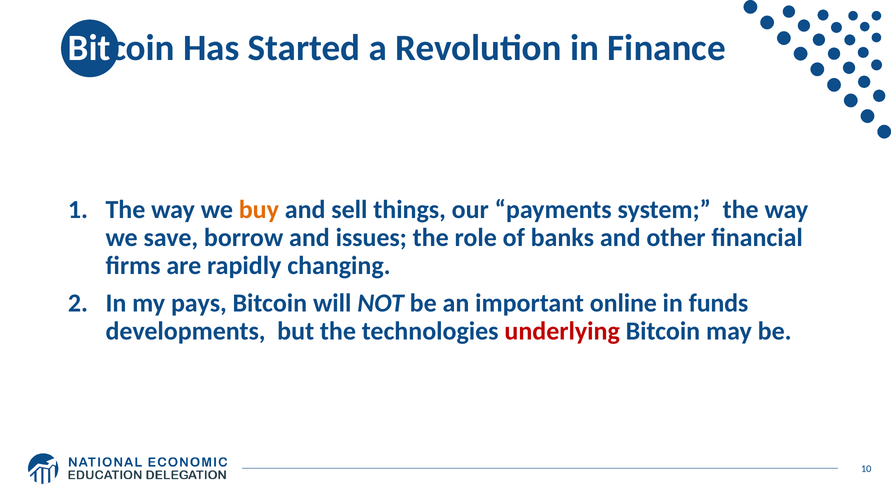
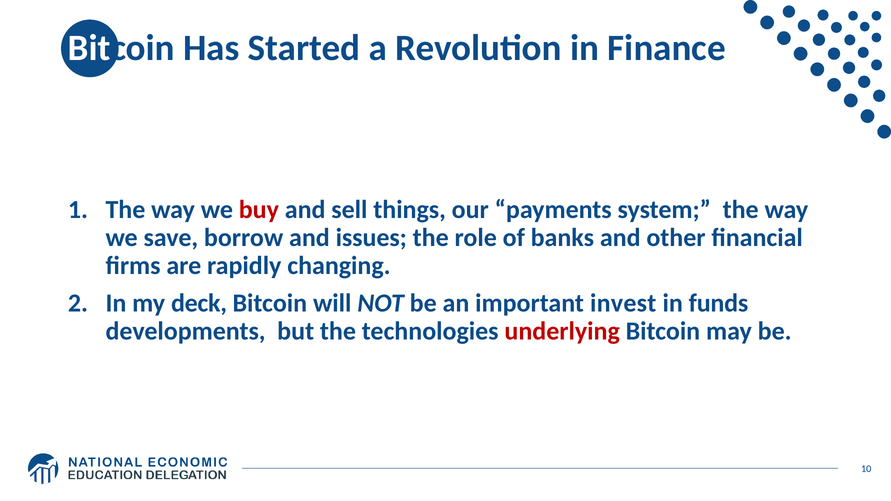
buy colour: orange -> red
pays: pays -> deck
online: online -> invest
